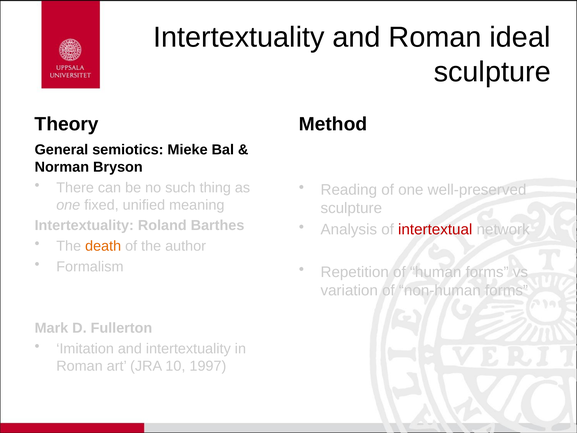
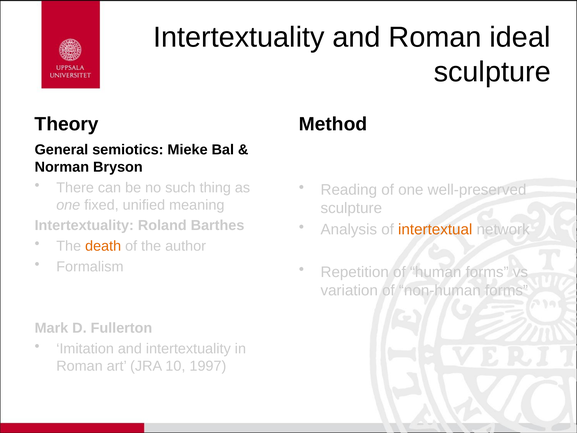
intertextual colour: red -> orange
